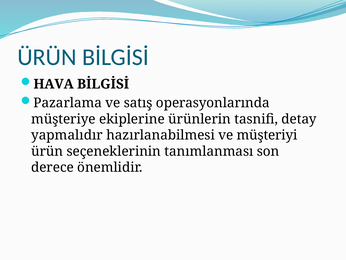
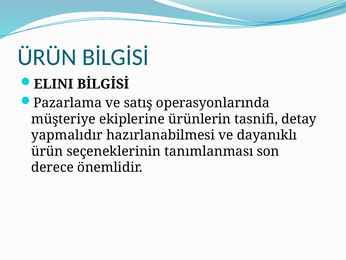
HAVA: HAVA -> ELINI
müşteriyi: müşteriyi -> dayanıklı
